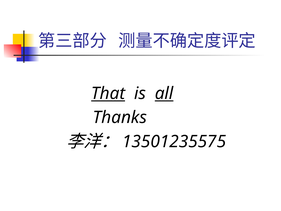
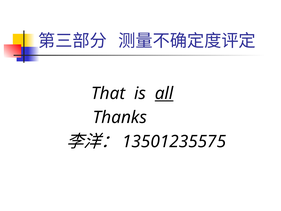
That underline: present -> none
